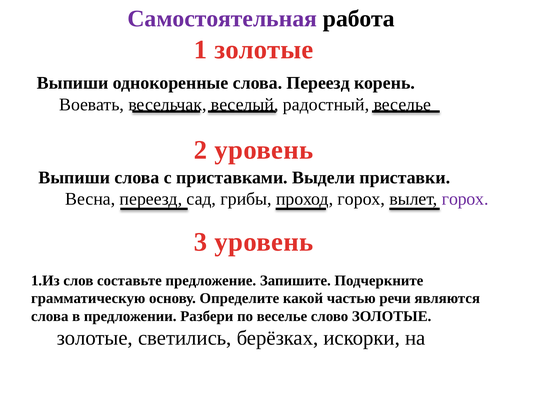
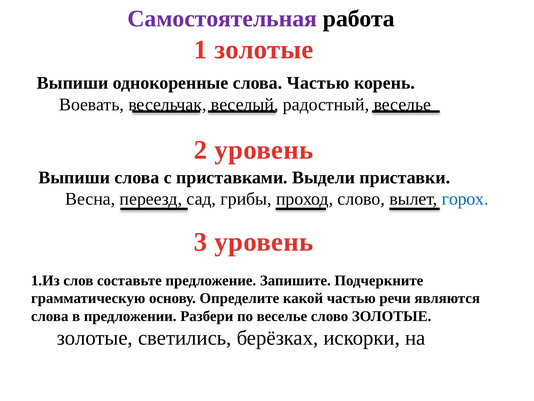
слова Переезд: Переезд -> Частью
горох at (361, 199): горох -> слово
горох at (465, 199) colour: purple -> blue
